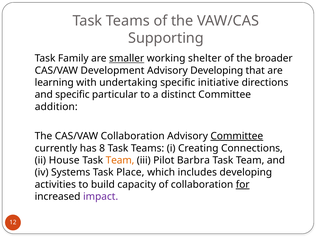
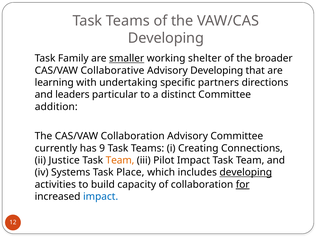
Supporting at (166, 38): Supporting -> Developing
Development: Development -> Collaborative
initiative: initiative -> partners
and specific: specific -> leaders
Committee at (237, 136) underline: present -> none
8: 8 -> 9
House: House -> Justice
Pilot Barbra: Barbra -> Impact
developing at (246, 172) underline: none -> present
impact at (101, 197) colour: purple -> blue
